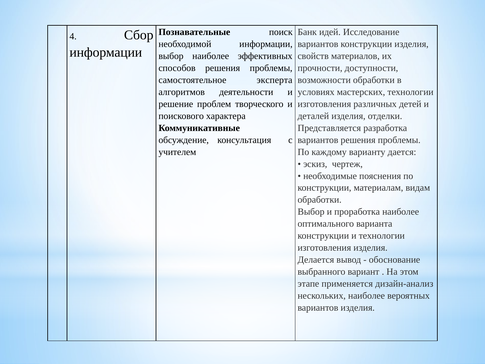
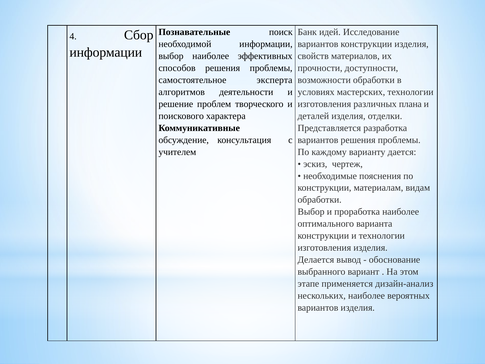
детей: детей -> плана
